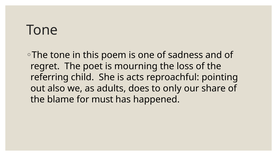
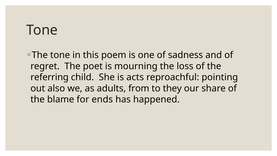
does: does -> from
only: only -> they
must: must -> ends
